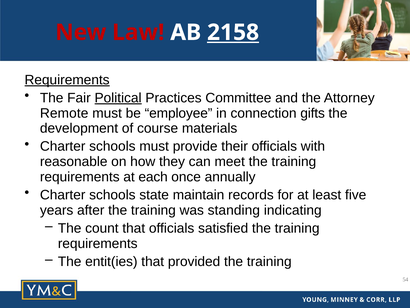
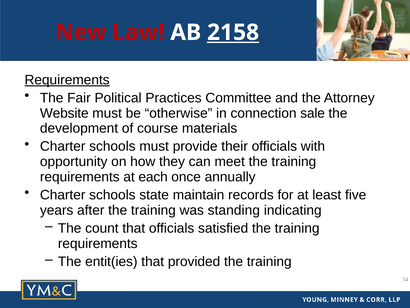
Political underline: present -> none
Remote: Remote -> Website
employee: employee -> otherwise
gifts: gifts -> sale
reasonable: reasonable -> opportunity
